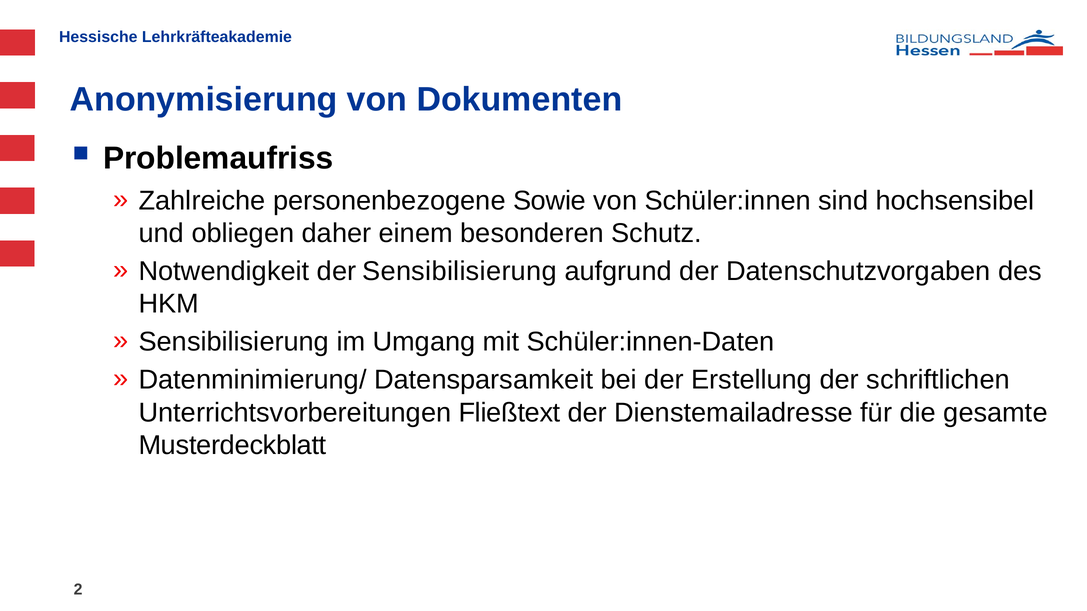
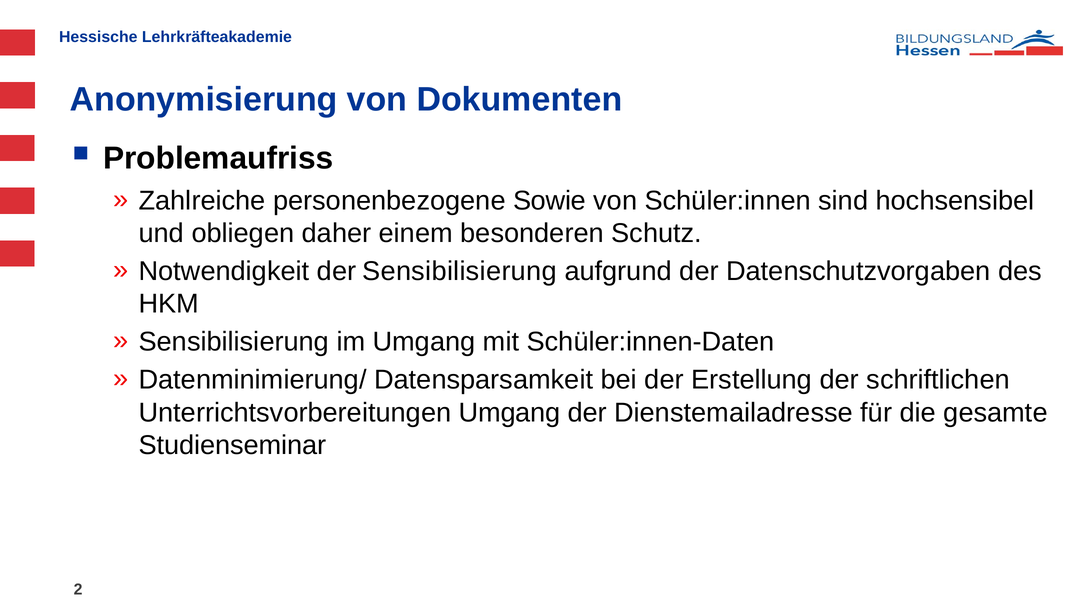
Unterrichtsvorbereitungen Fließtext: Fließtext -> Umgang
Musterdeckblatt: Musterdeckblatt -> Studienseminar
